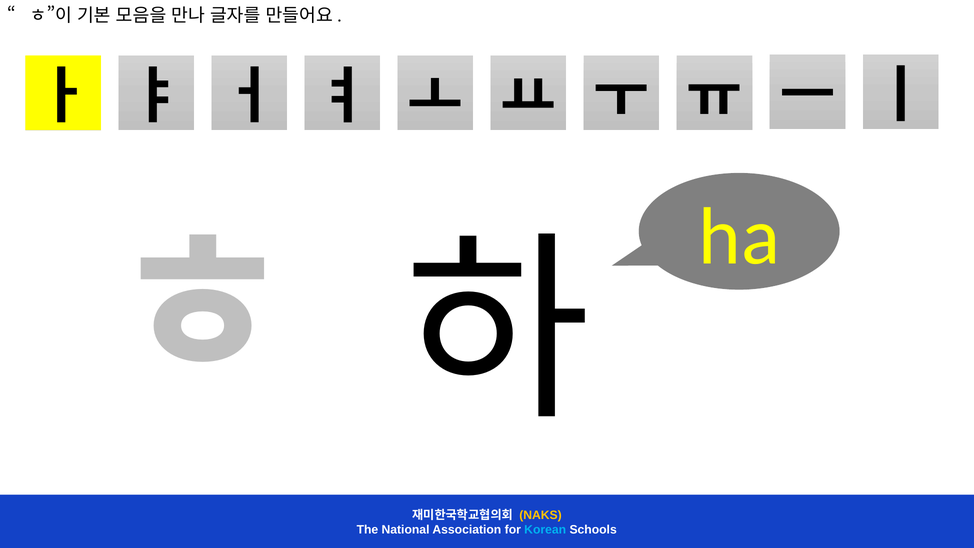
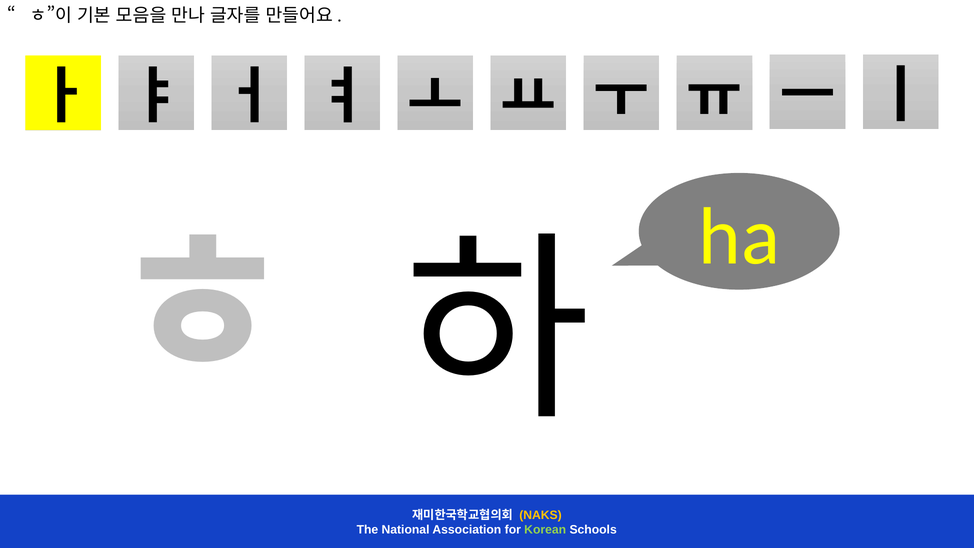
Korean colour: light blue -> light green
